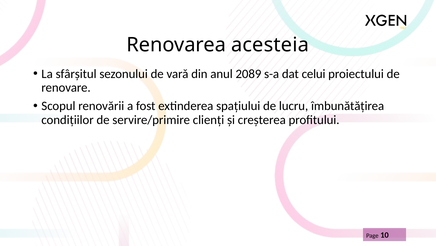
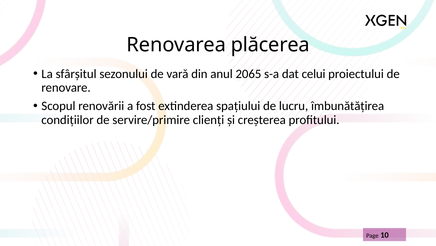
acesteia: acesteia -> plăcerea
2089: 2089 -> 2065
